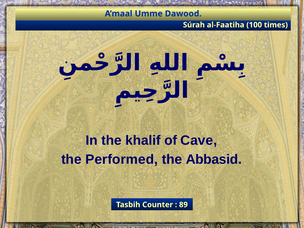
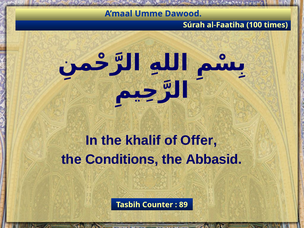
Cave: Cave -> Offer
Performed: Performed -> Conditions
